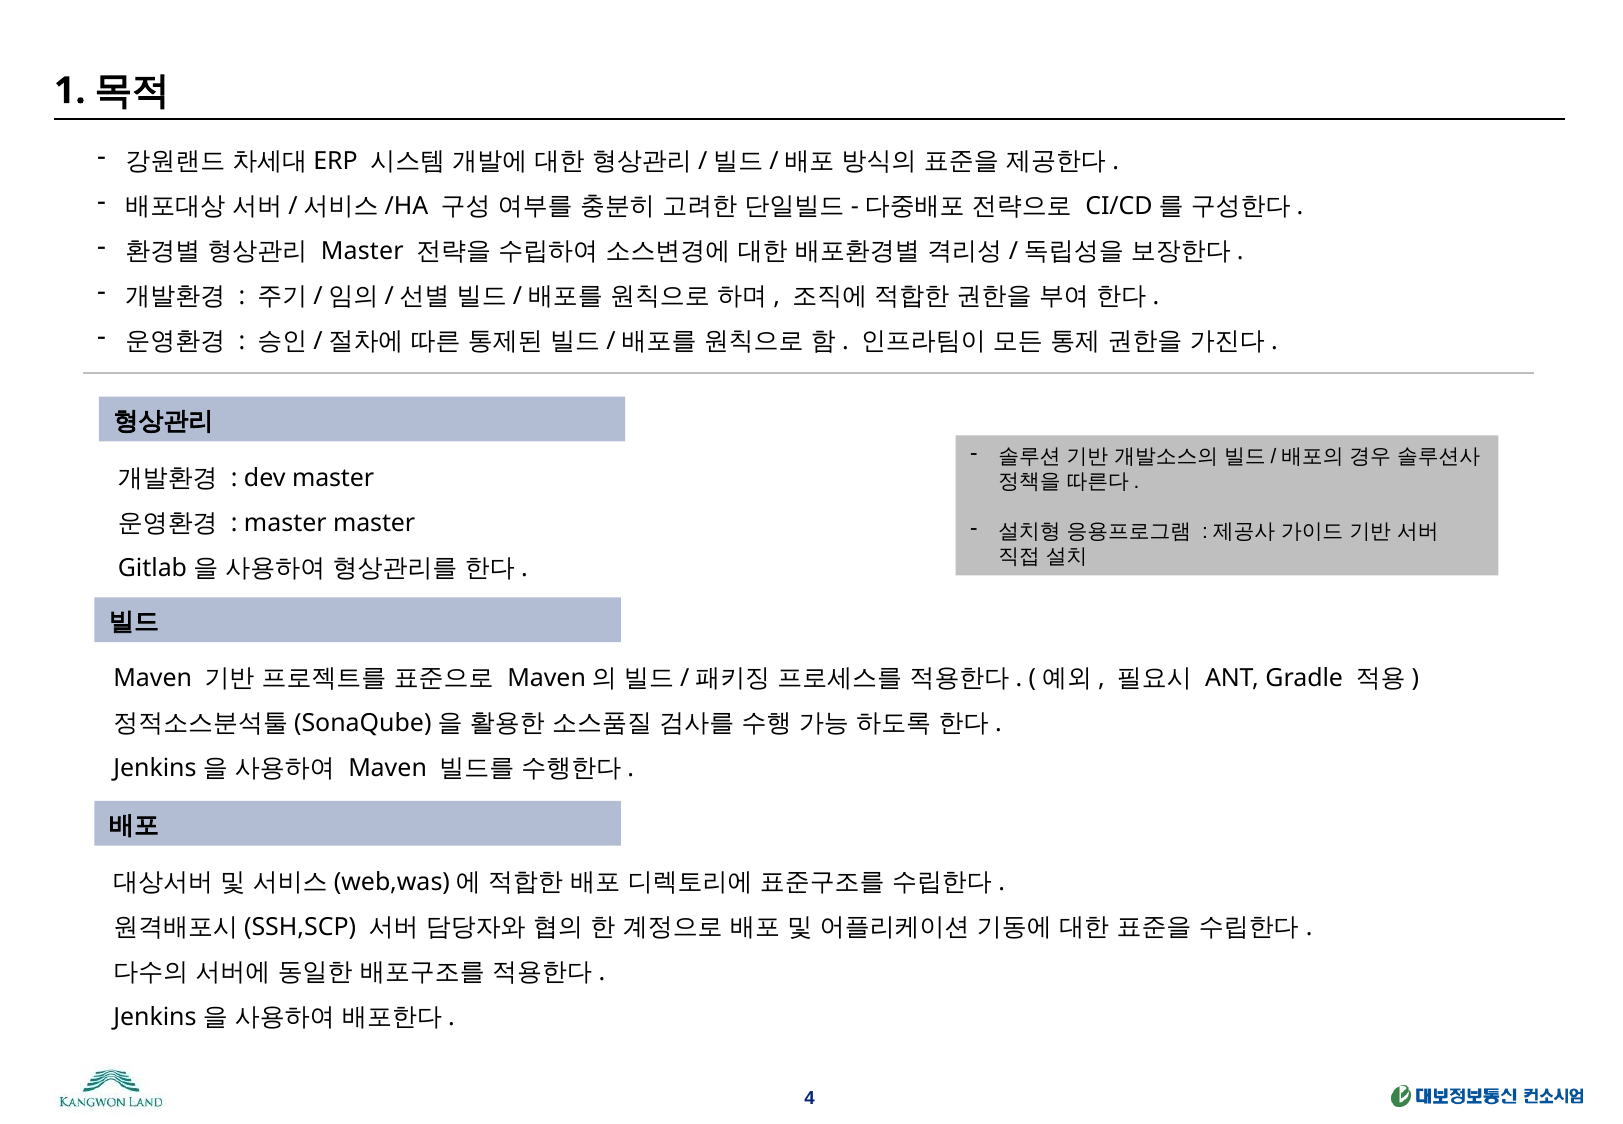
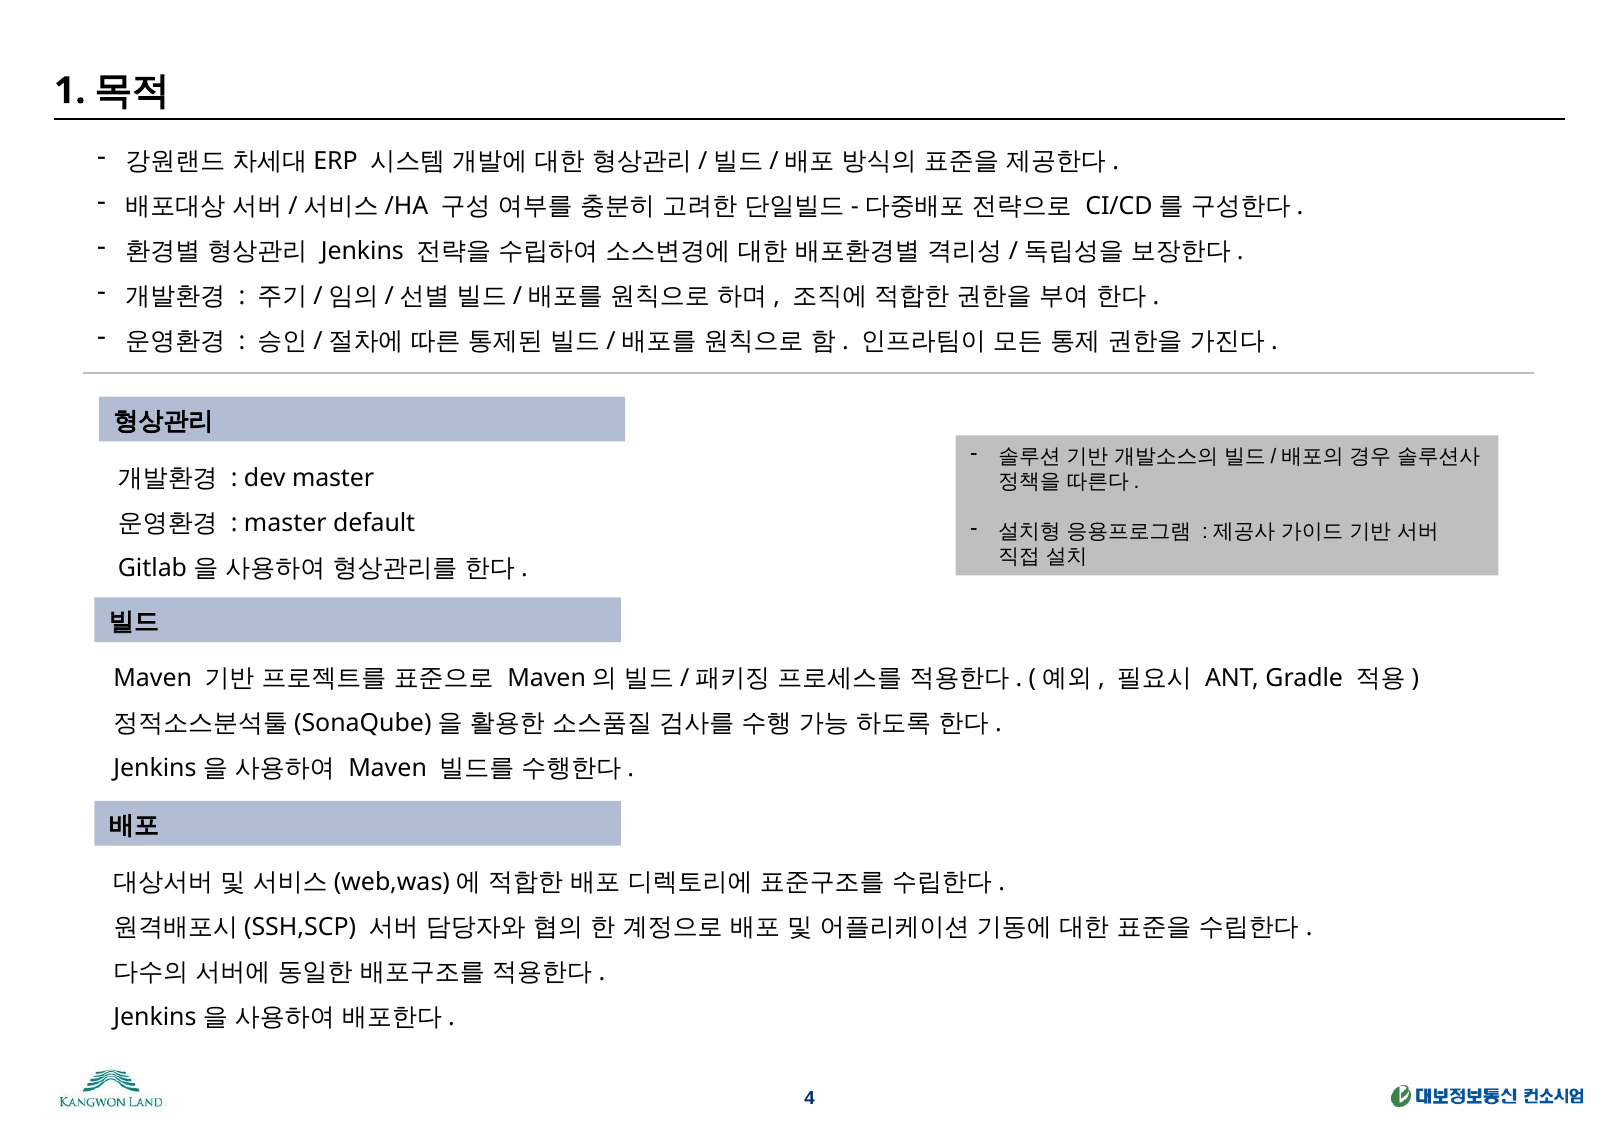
Master at (362, 251): Master -> Jenkins
master master: master -> default
